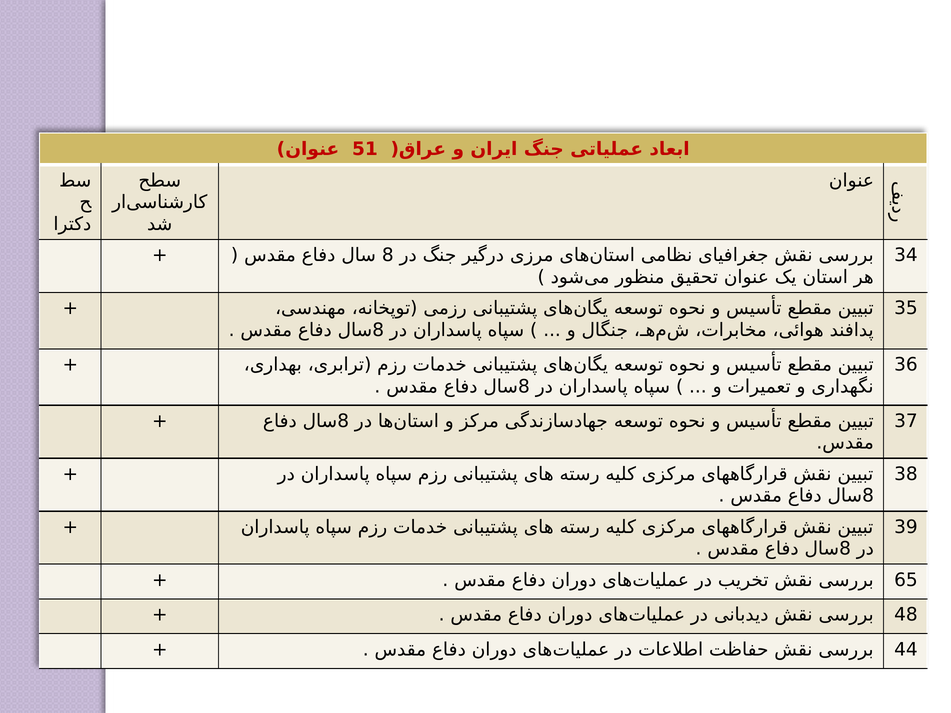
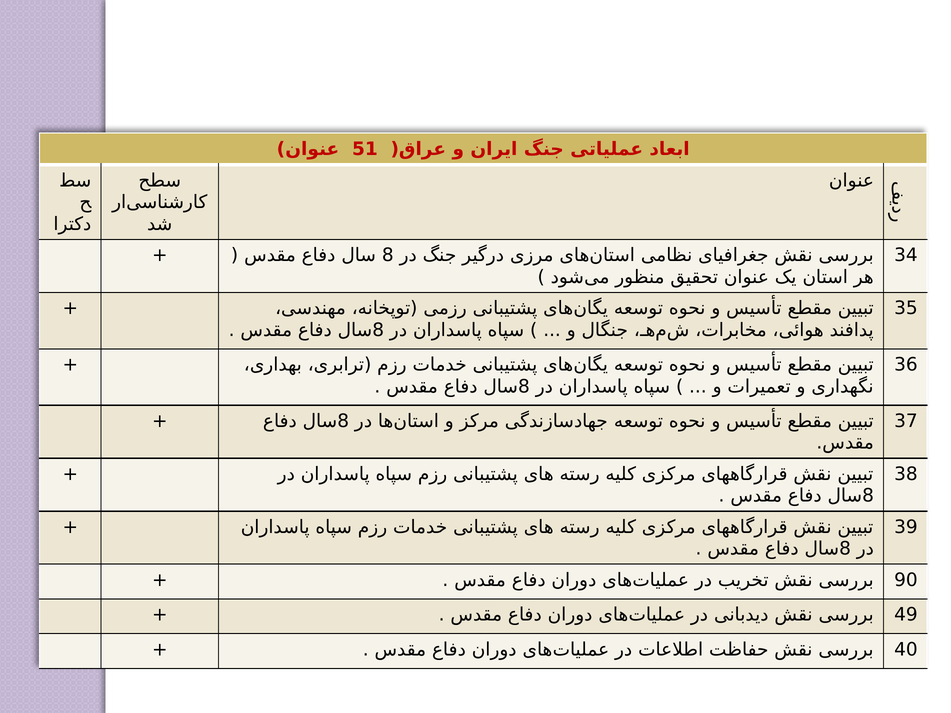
65: 65 -> 90
48: 48 -> 49
44: 44 -> 40
